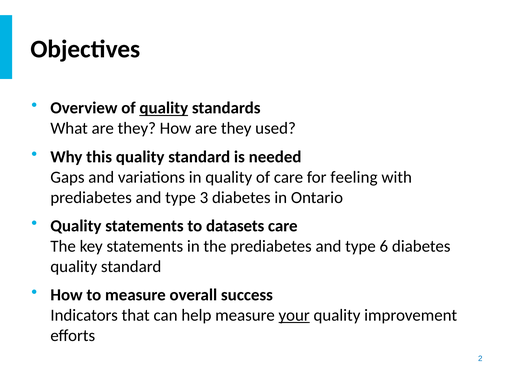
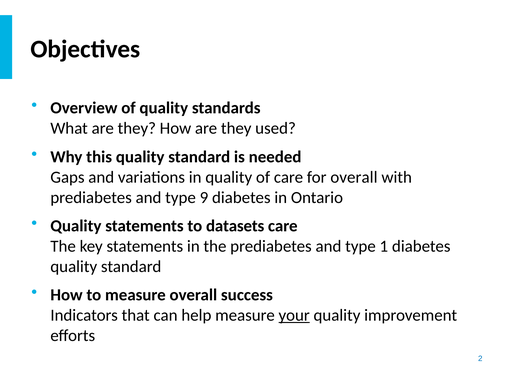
quality at (164, 108) underline: present -> none
for feeling: feeling -> overall
3: 3 -> 9
6: 6 -> 1
